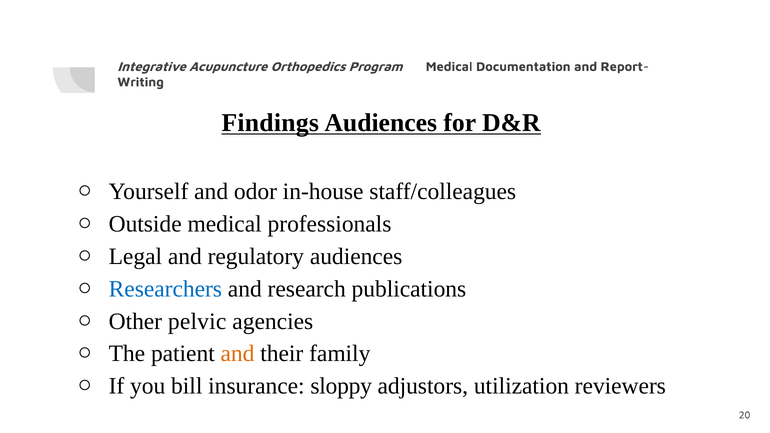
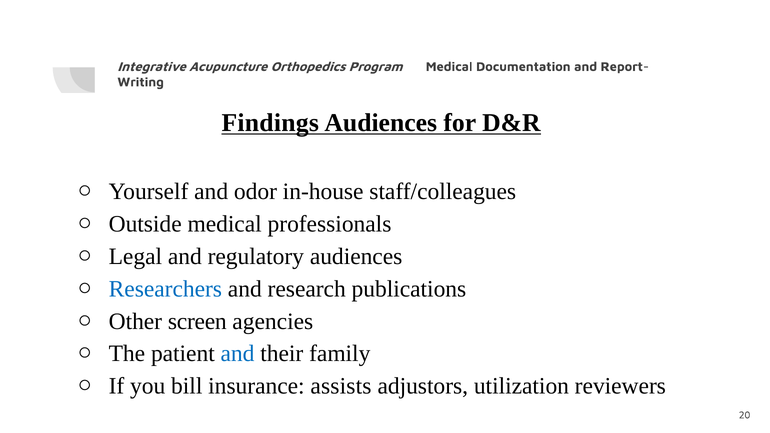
pelvic: pelvic -> screen
and at (238, 354) colour: orange -> blue
sloppy: sloppy -> assists
